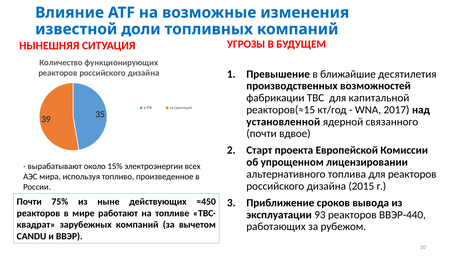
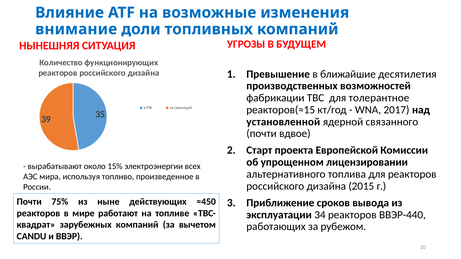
известной: известной -> внимание
капитальной: капитальной -> толерантное
93: 93 -> 34
